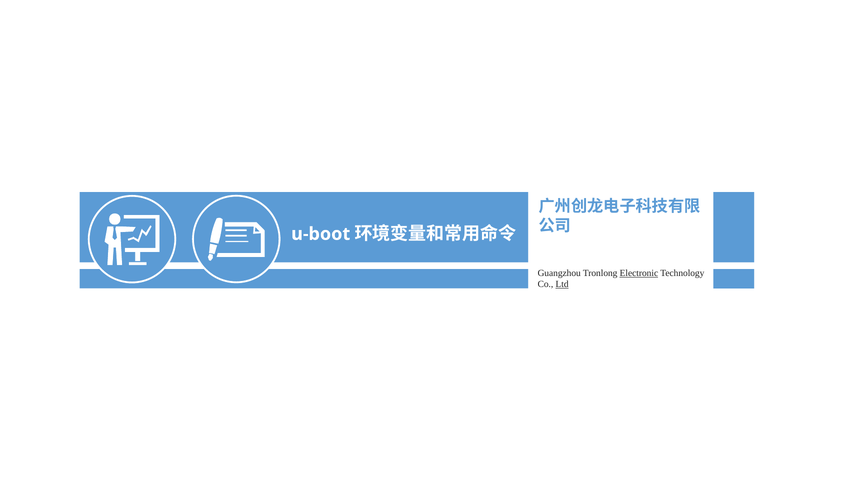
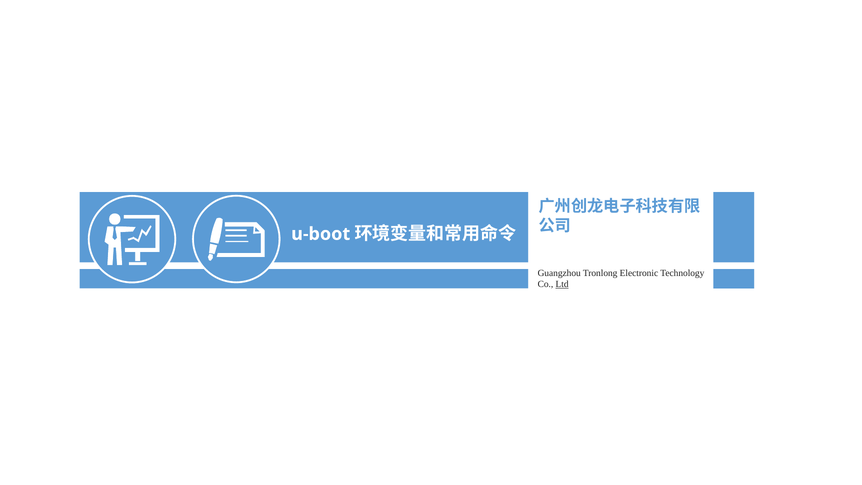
Electronic underline: present -> none
